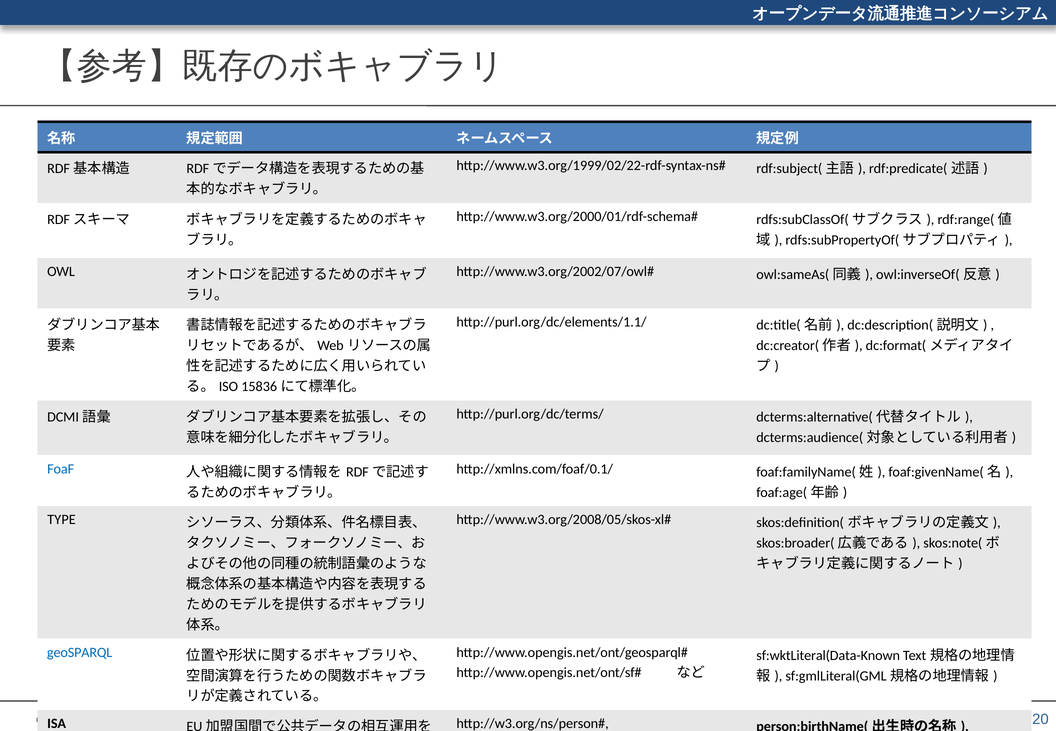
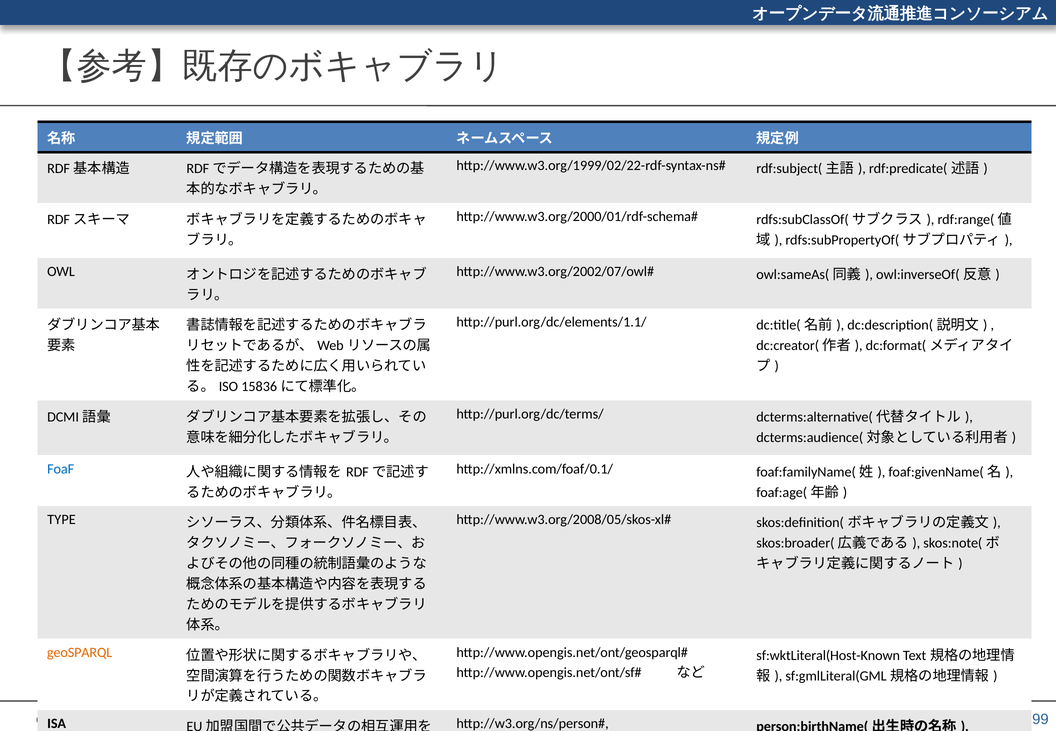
geoSPARQL colour: blue -> orange
sf:wktLiteral(Data-Known: sf:wktLiteral(Data-Known -> sf:wktLiteral(Host-Known
20: 20 -> 99
